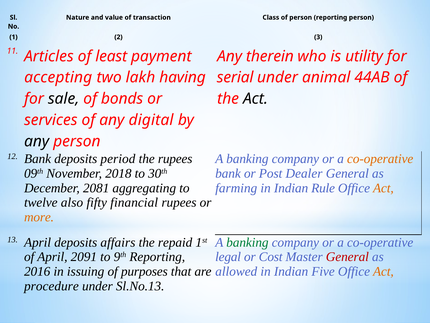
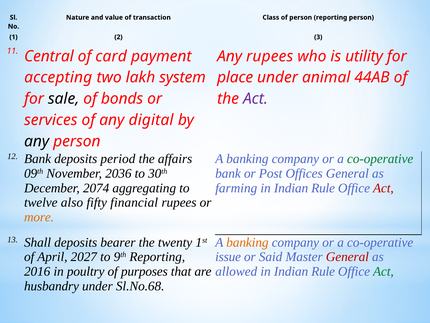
Articles: Articles -> Central
least: least -> card
Any therein: therein -> rupees
having: having -> system
serial: serial -> place
Act at (255, 99) colour: black -> purple
the rupees: rupees -> affairs
co-operative at (380, 159) colour: orange -> green
2018: 2018 -> 2036
Dealer: Dealer -> Offices
2081: 2081 -> 2074
Act at (383, 188) colour: orange -> red
13 April: April -> Shall
affairs: affairs -> bearer
repaid: repaid -> twenty
banking at (247, 242) colour: green -> orange
2091: 2091 -> 2027
legal: legal -> issue
Cost: Cost -> Said
issuing: issuing -> poultry
Five at (323, 271): Five -> Rule
Act at (383, 271) colour: orange -> green
procedure: procedure -> husbandry
Sl.No.13: Sl.No.13 -> Sl.No.68
